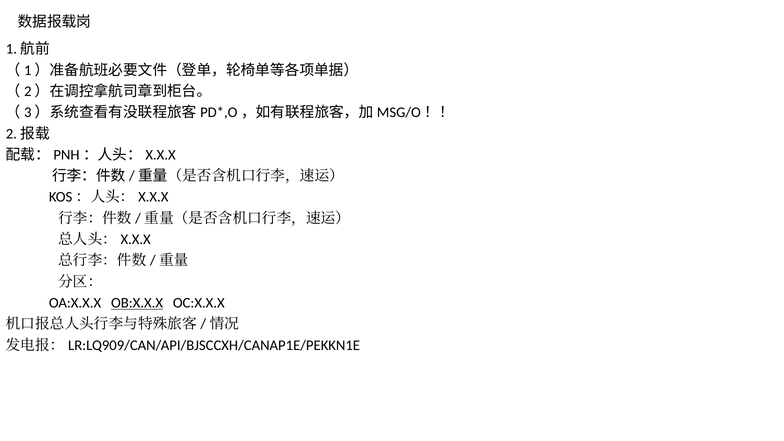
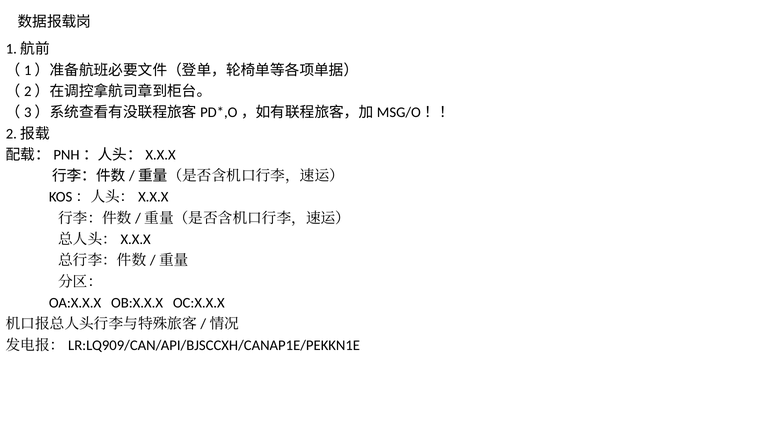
OB:X.X.X underline: present -> none
